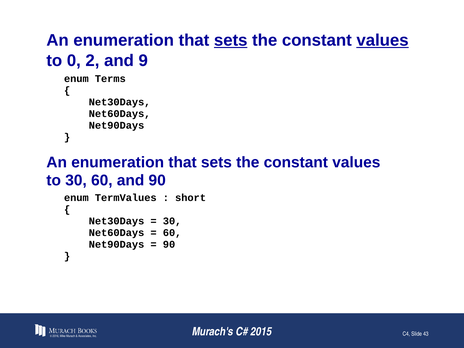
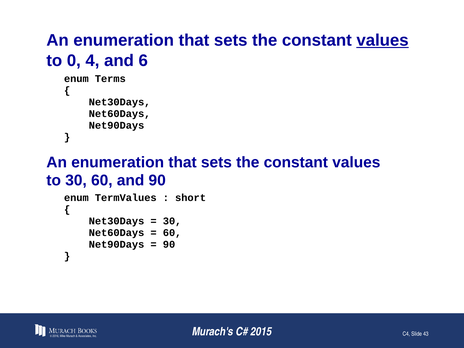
sets at (231, 40) underline: present -> none
2: 2 -> 4
9: 9 -> 6
